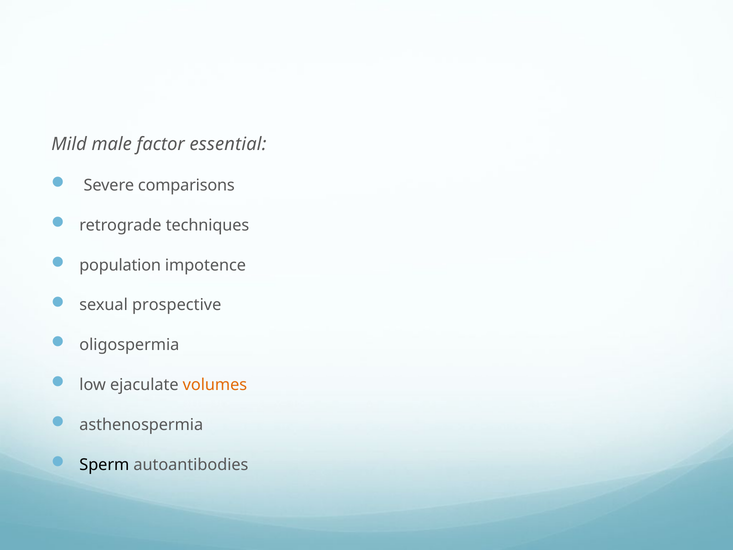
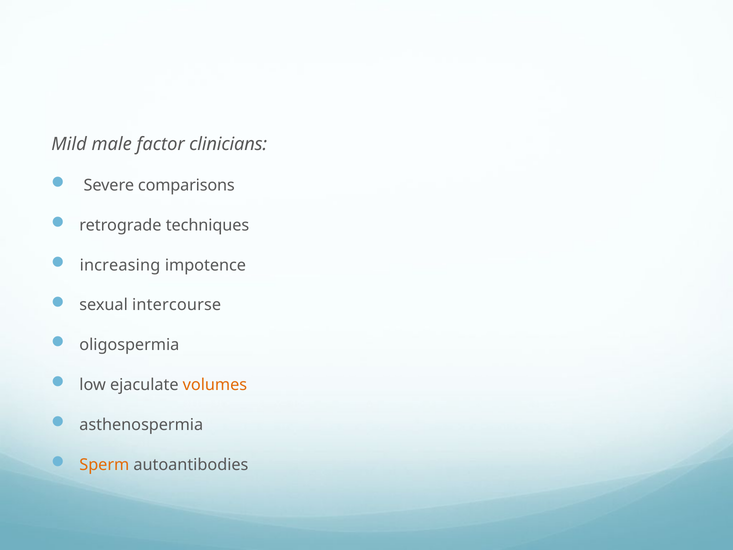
essential: essential -> clinicians
population: population -> increasing
prospective: prospective -> intercourse
Sperm colour: black -> orange
